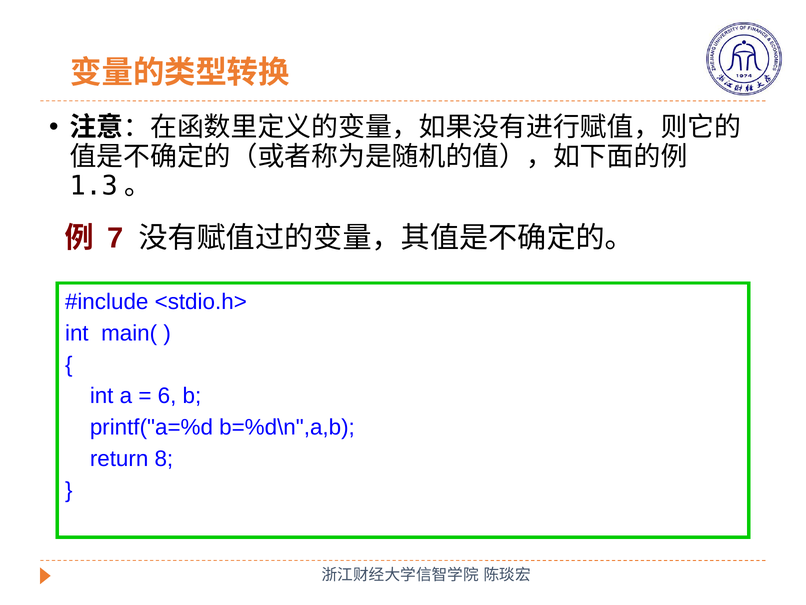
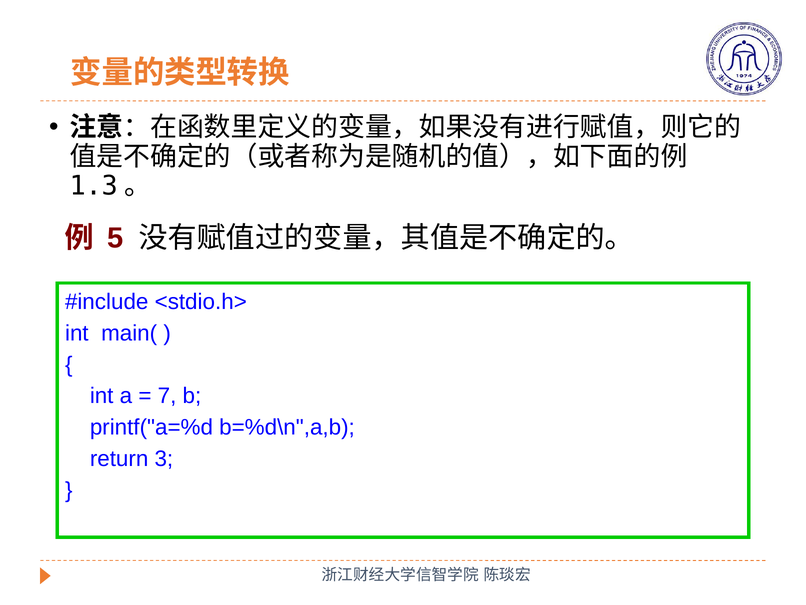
7: 7 -> 5
6: 6 -> 7
8: 8 -> 3
